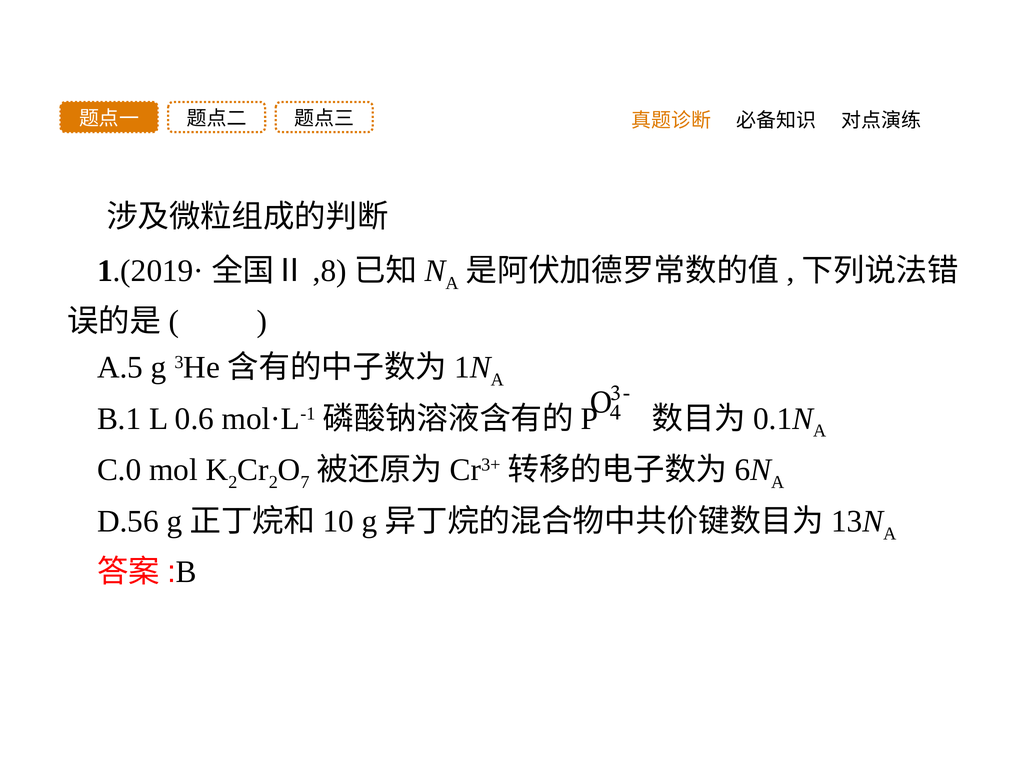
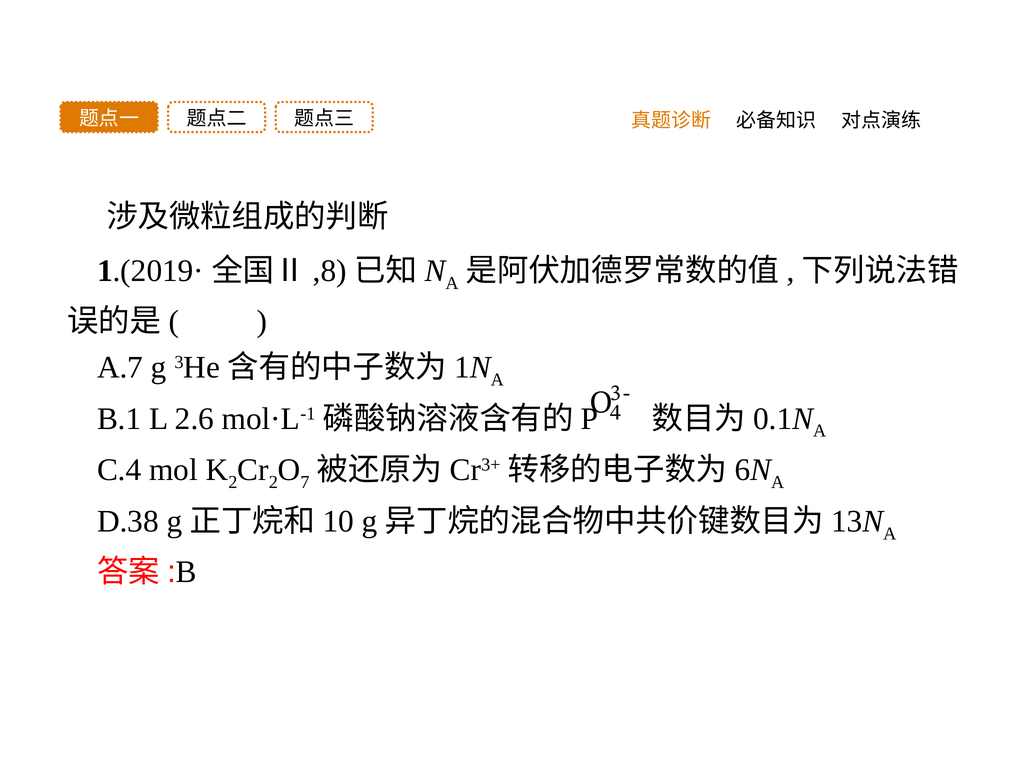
A.5: A.5 -> A.7
0.6: 0.6 -> 2.6
C.0: C.0 -> C.4
D.56: D.56 -> D.38
